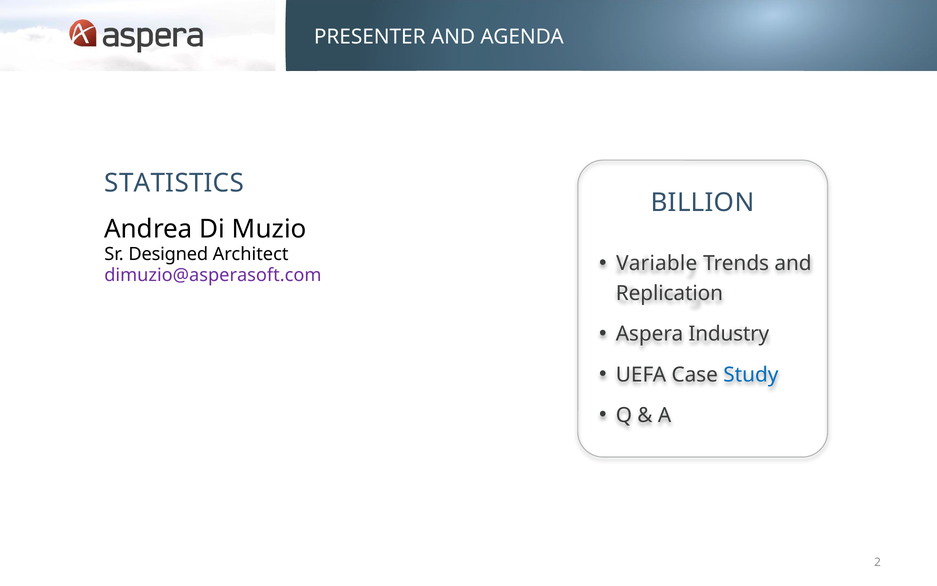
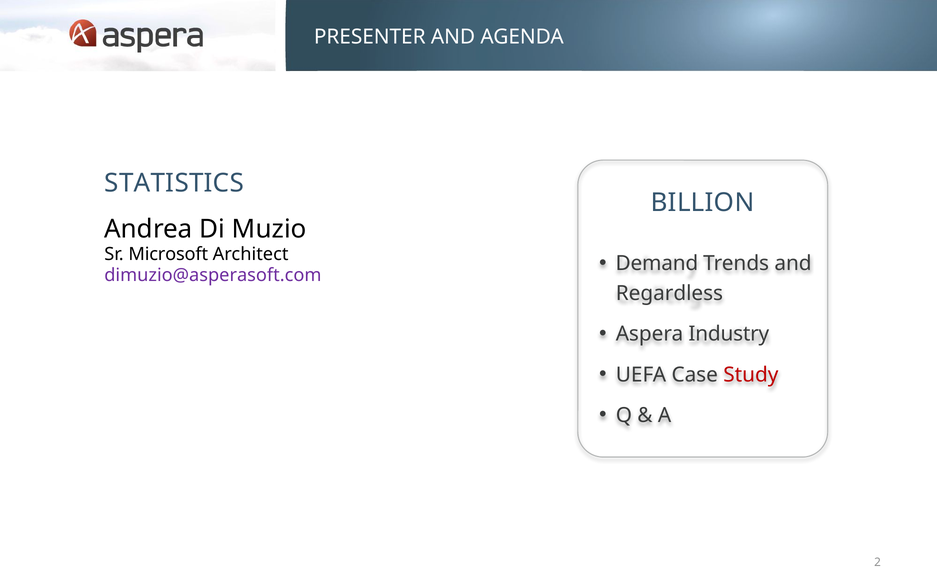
Designed: Designed -> Microsoft
Variable: Variable -> Demand
Replication: Replication -> Regardless
Study colour: blue -> red
